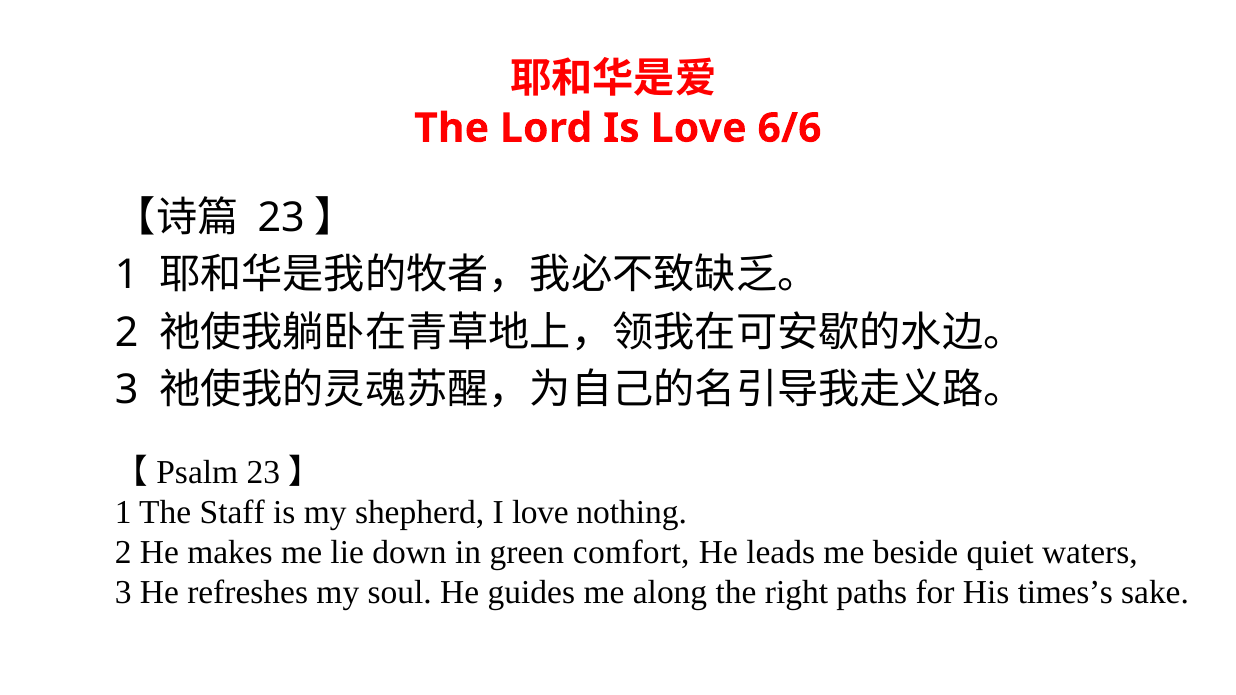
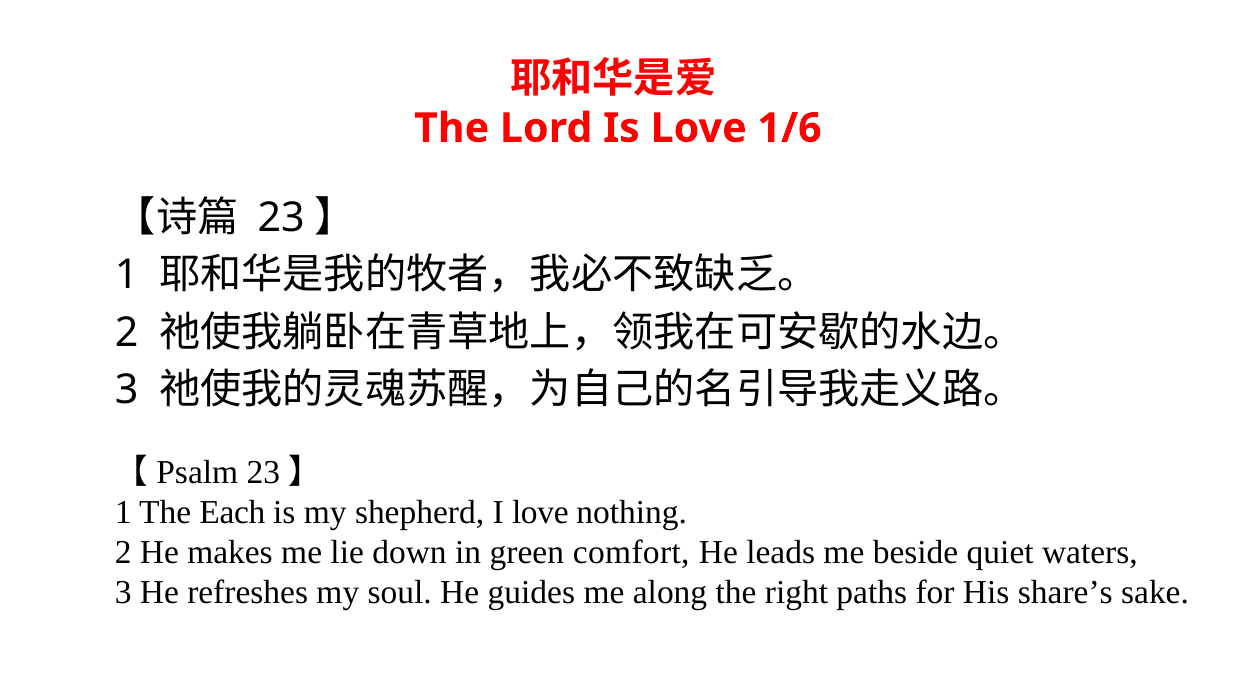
6/6: 6/6 -> 1/6
Staff: Staff -> Each
times’s: times’s -> share’s
